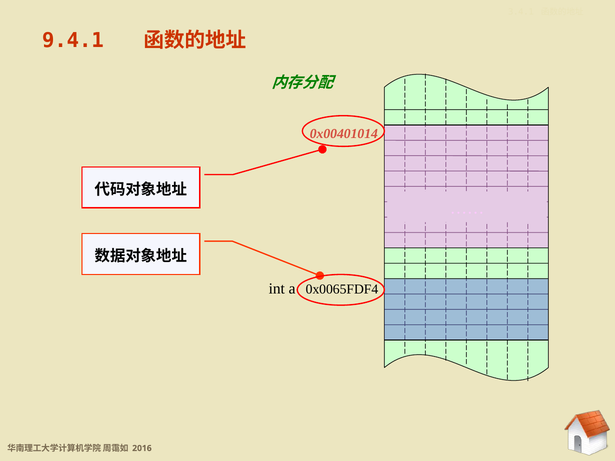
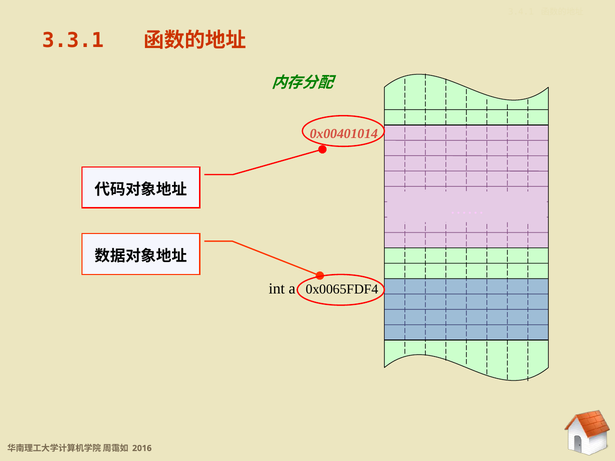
9.4.1: 9.4.1 -> 3.3.1
